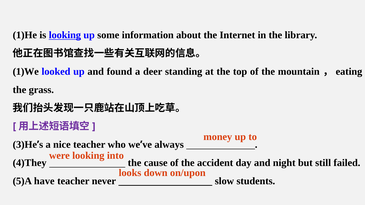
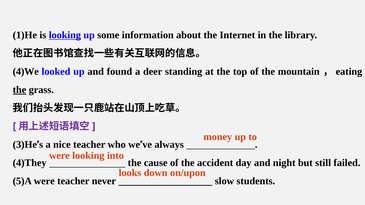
1)We: 1)We -> 4)We
the at (19, 90) underline: none -> present
5)A have: have -> were
